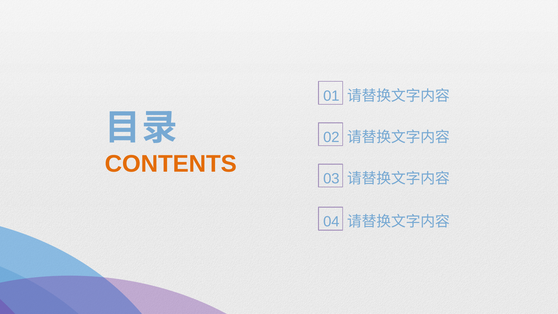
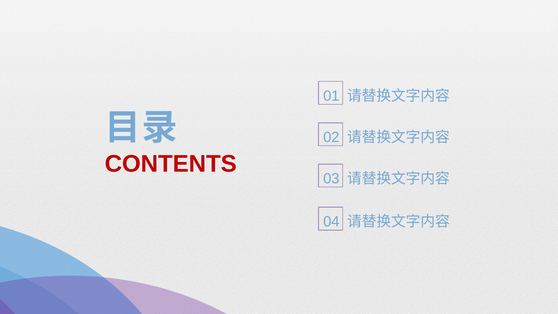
CONTENTS colour: orange -> red
